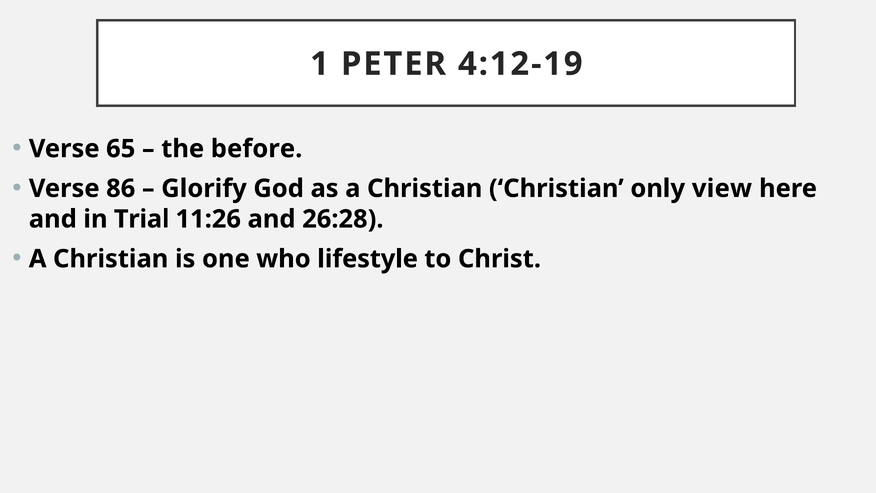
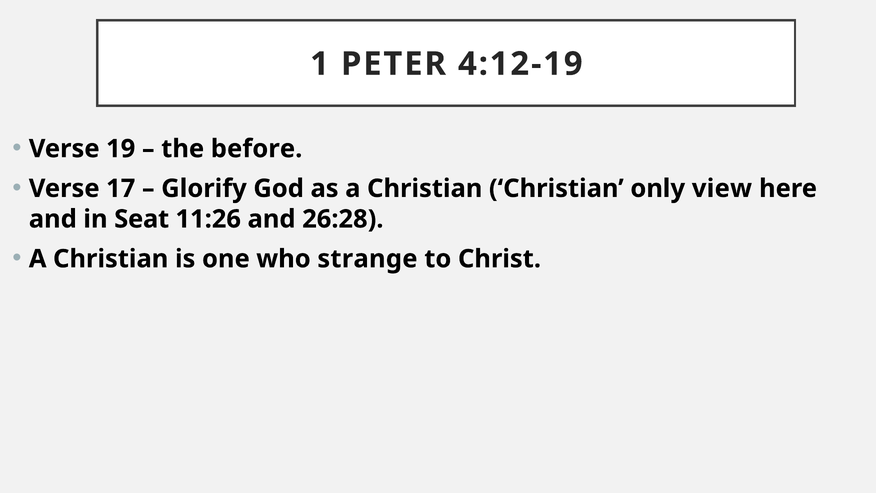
65: 65 -> 19
86: 86 -> 17
Trial: Trial -> Seat
lifestyle: lifestyle -> strange
